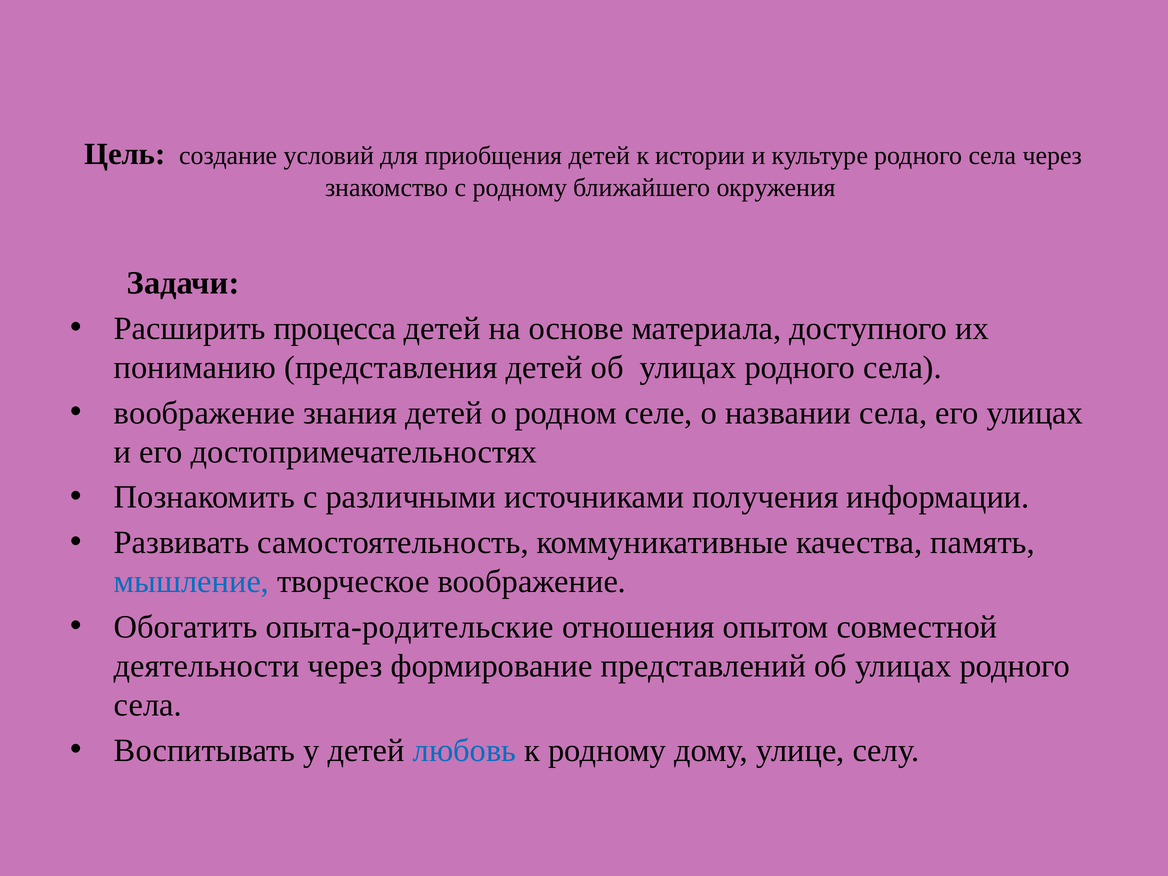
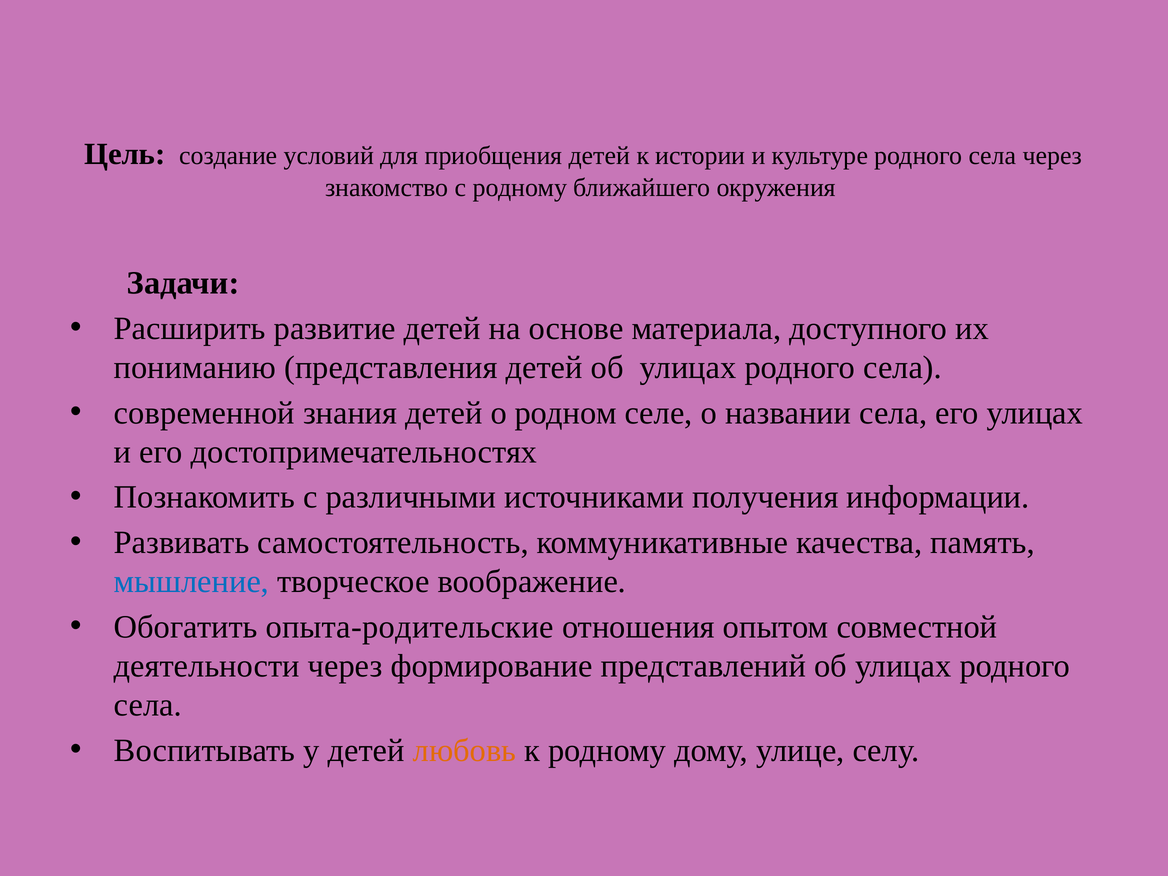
процесса: процесса -> развитие
воображение at (204, 413): воображение -> современной
любовь colour: blue -> orange
